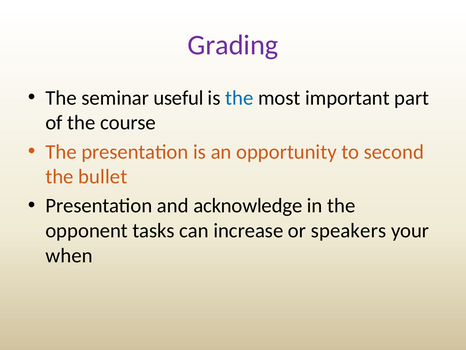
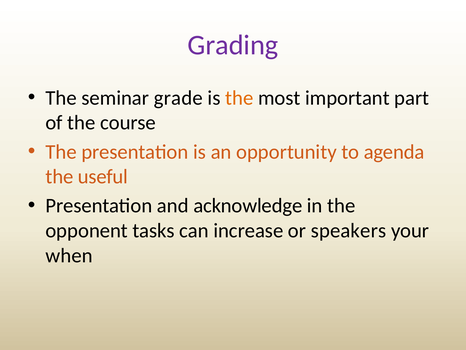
useful: useful -> grade
the at (239, 98) colour: blue -> orange
second: second -> agenda
bullet: bullet -> useful
